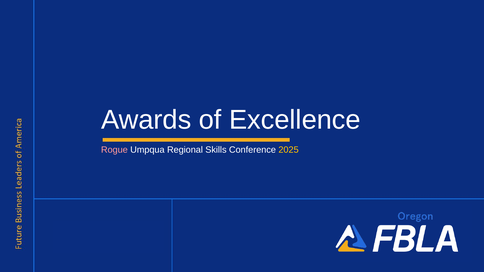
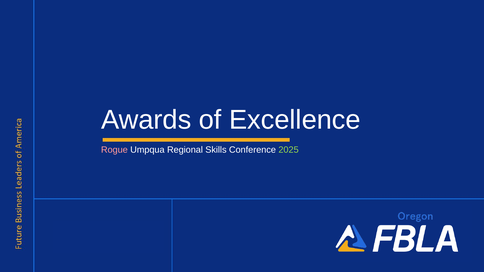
2025 colour: yellow -> light green
